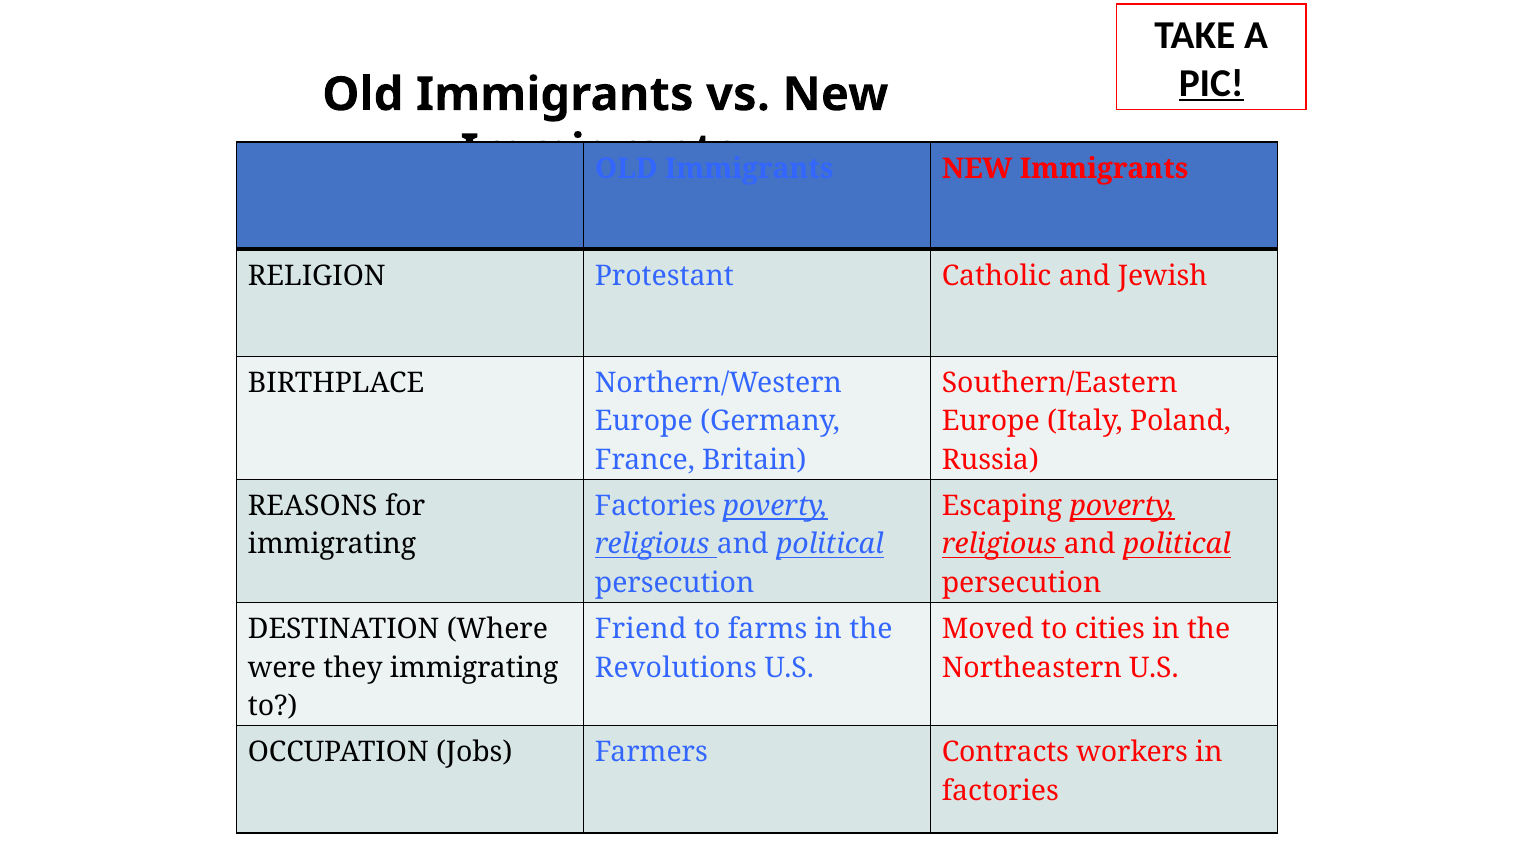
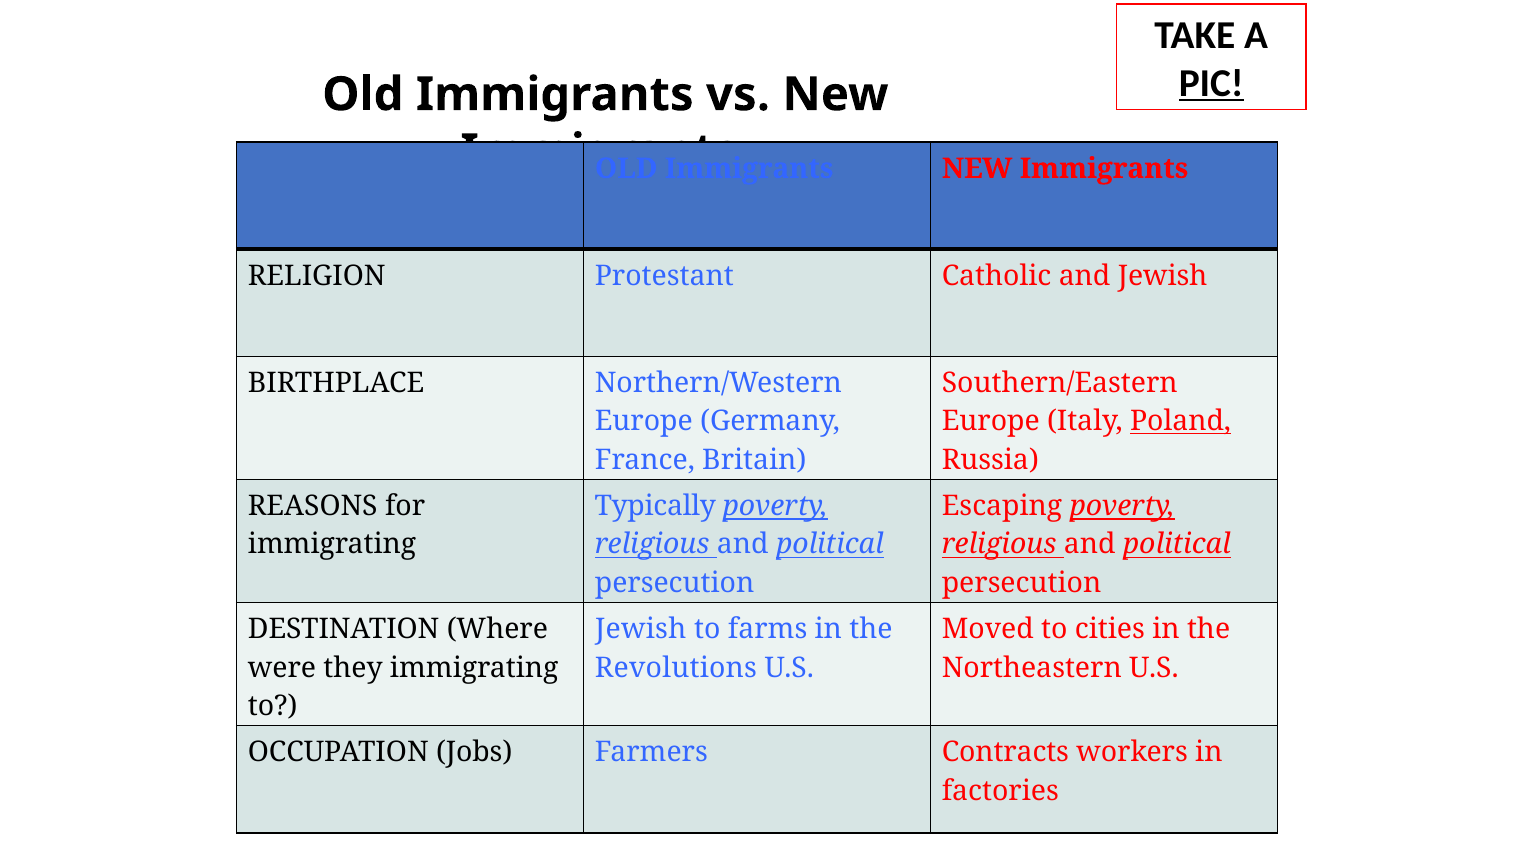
Poland underline: none -> present
Factories at (655, 506): Factories -> Typically
Friend at (641, 629): Friend -> Jewish
